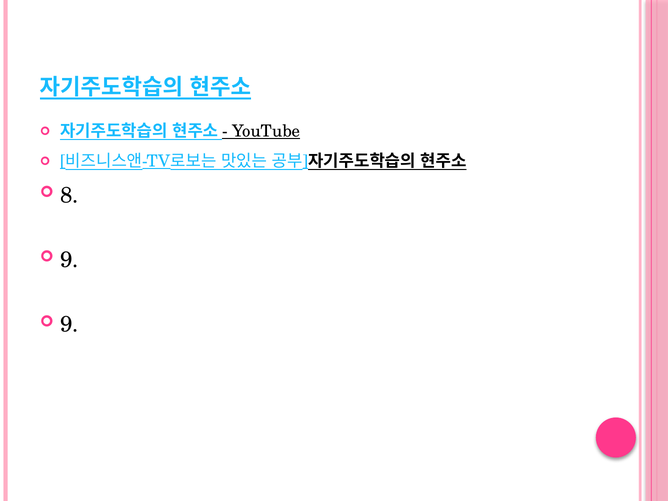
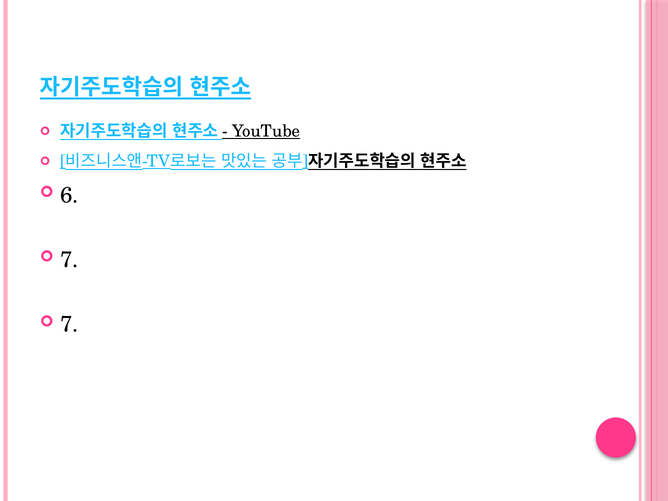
8: 8 -> 6
9 at (69, 260): 9 -> 7
9 at (69, 324): 9 -> 7
